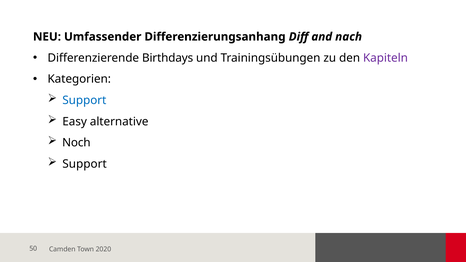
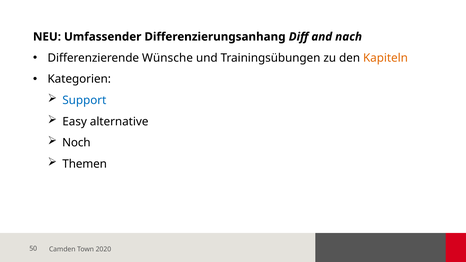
Birthdays: Birthdays -> Wünsche
Kapiteln colour: purple -> orange
Support at (85, 164): Support -> Themen
